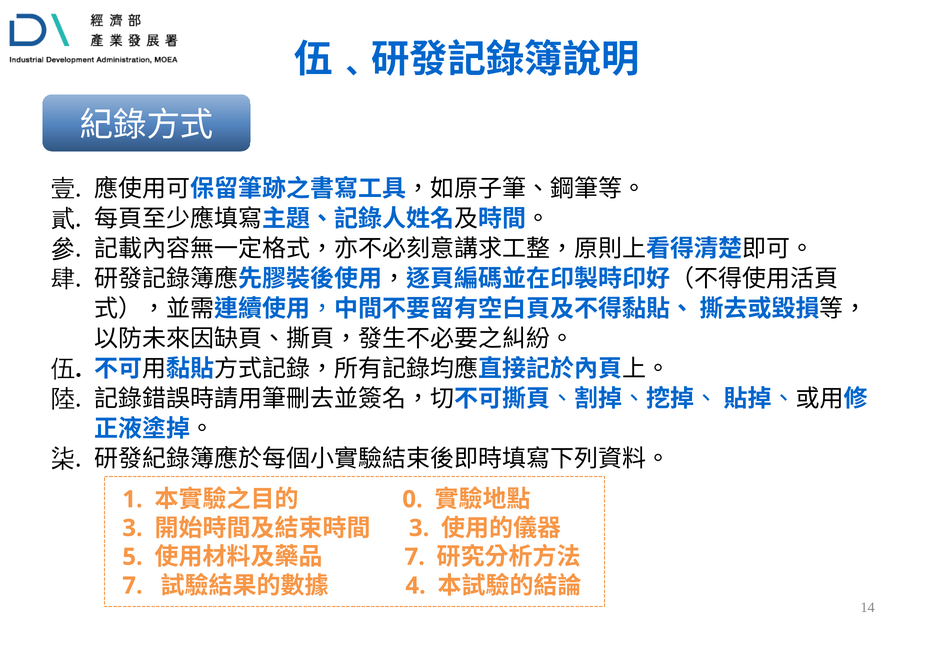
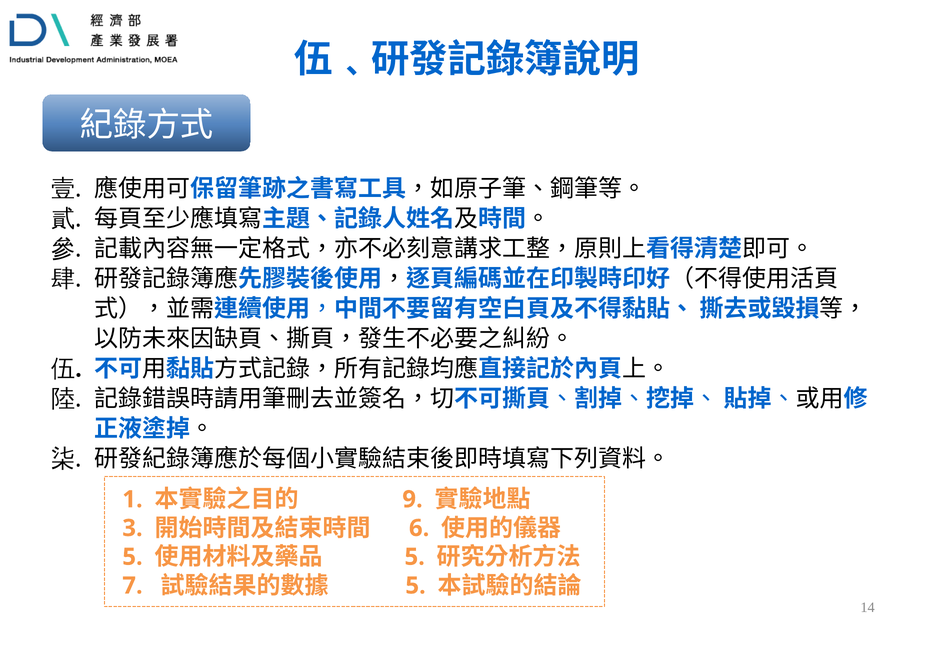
0: 0 -> 9
3 at (419, 528): 3 -> 6
7 at (415, 557): 7 -> 5
4 at (416, 585): 4 -> 5
